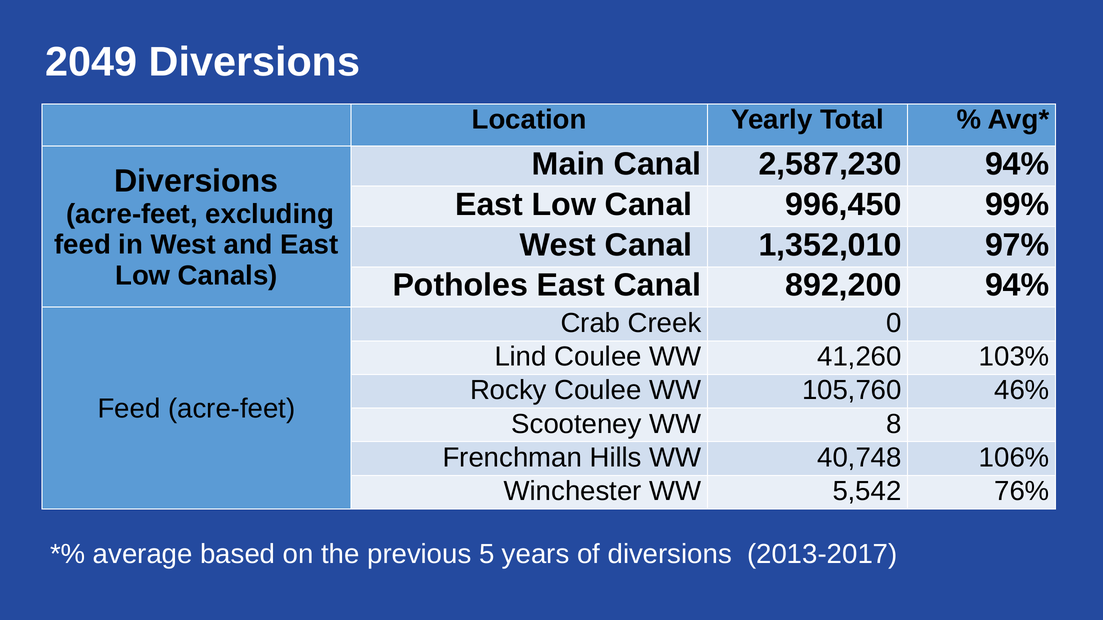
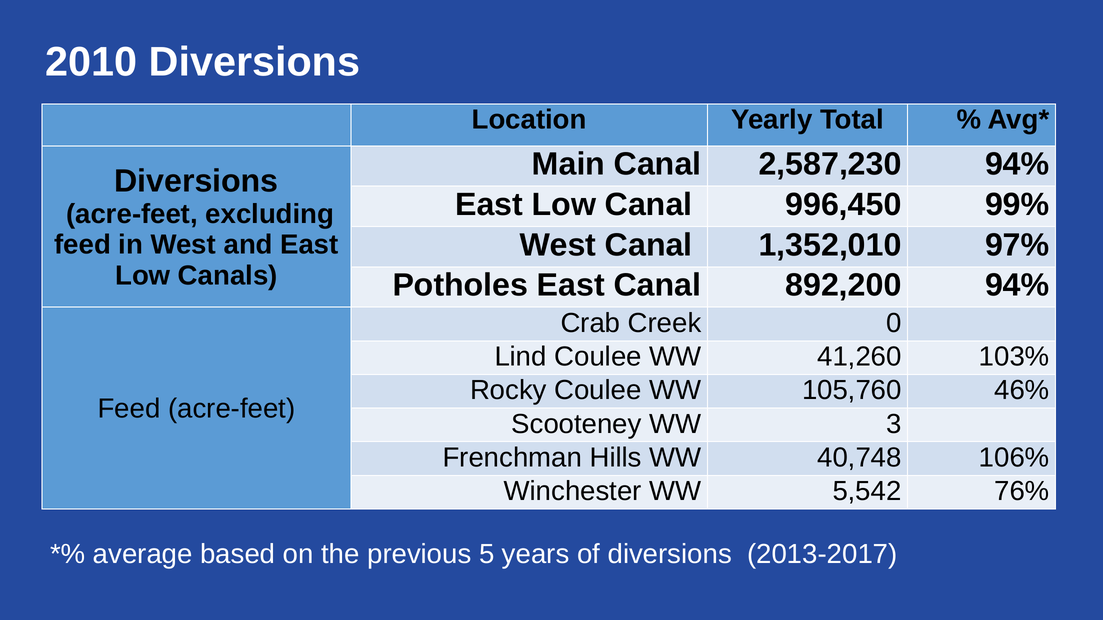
2049: 2049 -> 2010
8: 8 -> 3
